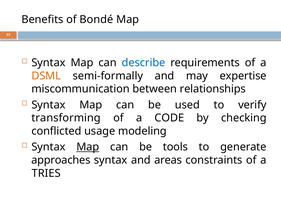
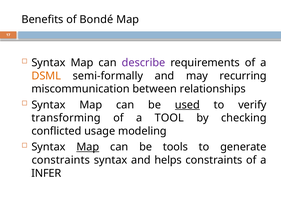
describe colour: blue -> purple
expertise: expertise -> recurring
used underline: none -> present
CODE: CODE -> TOOL
approaches at (61, 160): approaches -> constraints
areas: areas -> helps
TRIES: TRIES -> INFER
